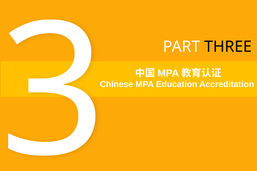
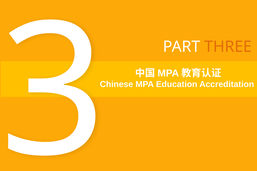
THREE colour: black -> orange
